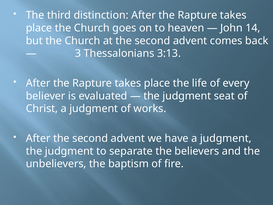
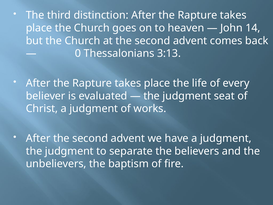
3: 3 -> 0
